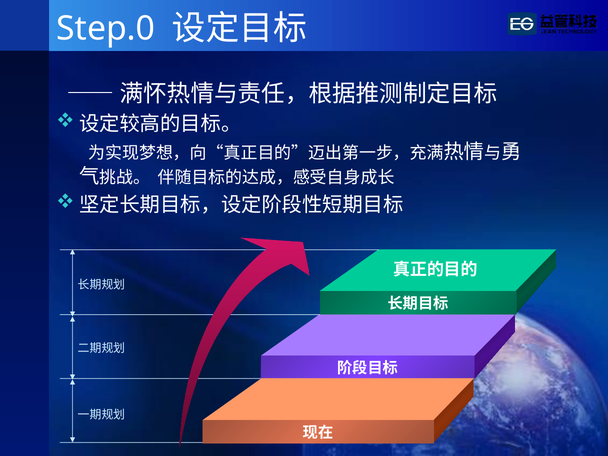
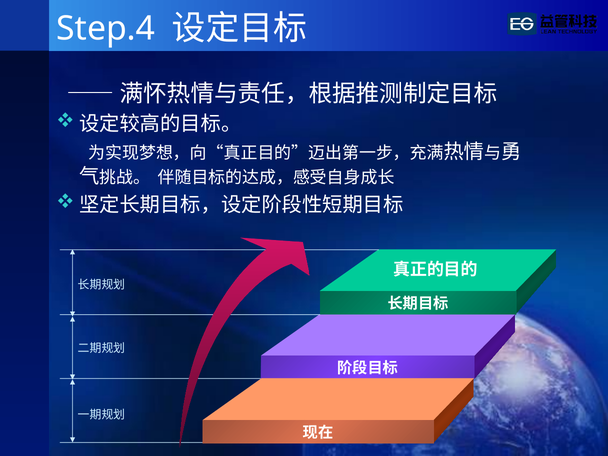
Step.0: Step.0 -> Step.4
